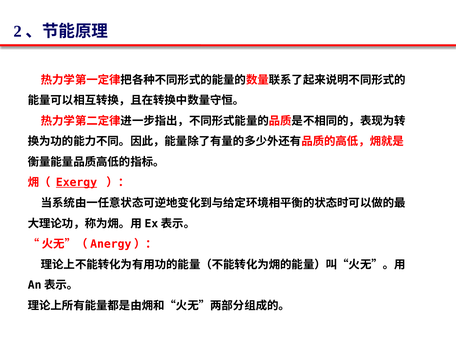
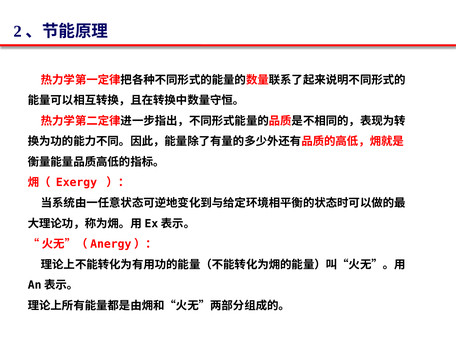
Exergy underline: present -> none
